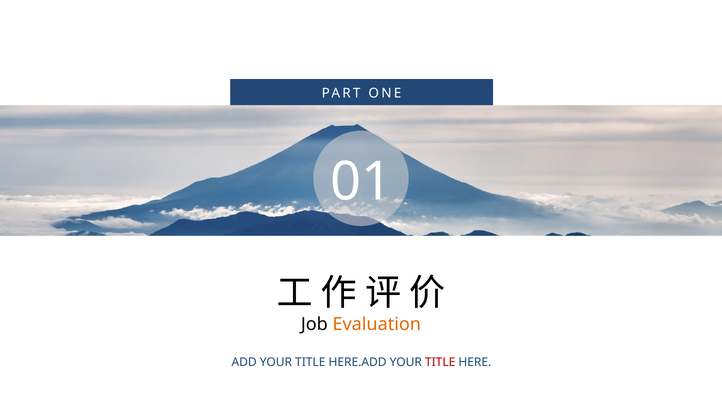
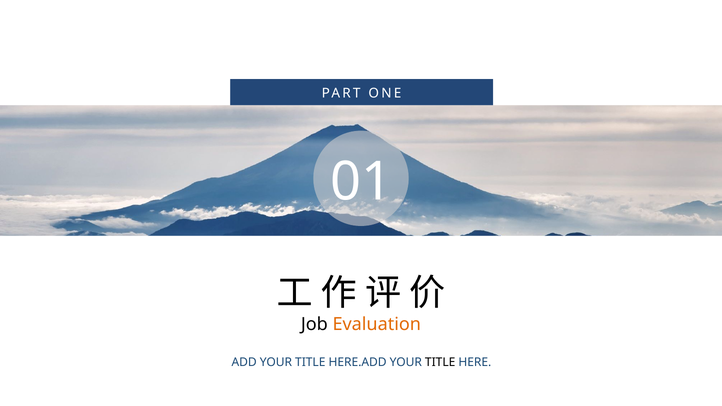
TITLE at (440, 362) colour: red -> black
